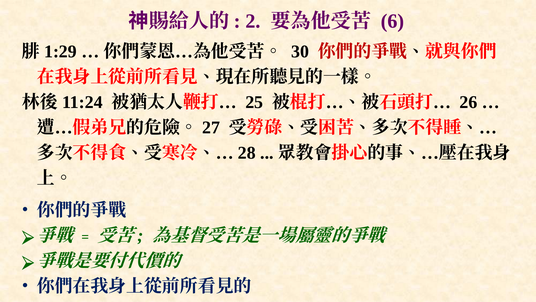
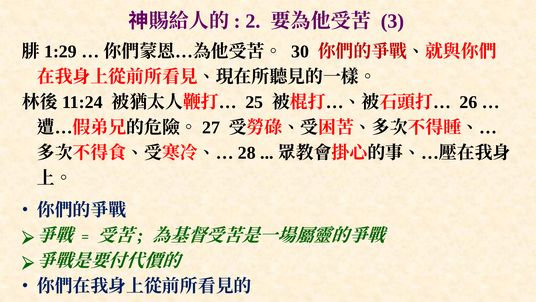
6: 6 -> 3
